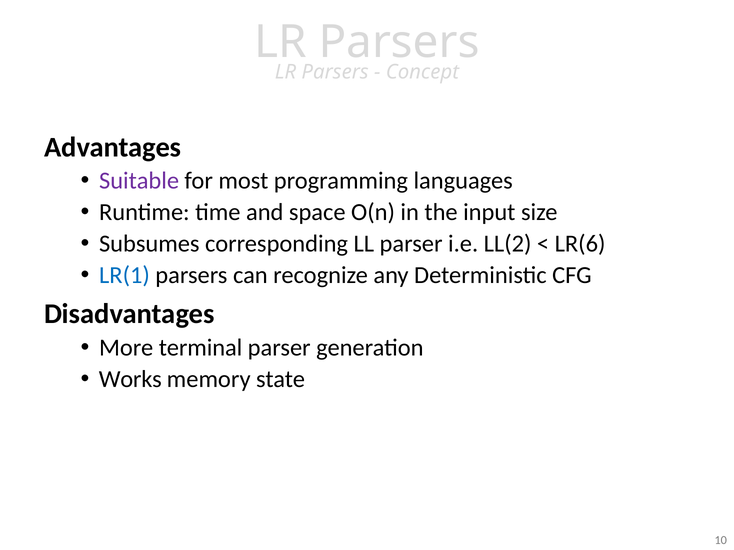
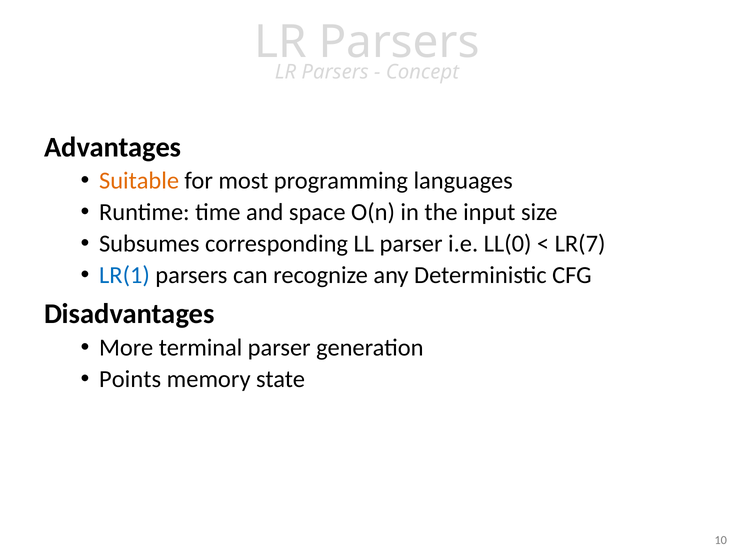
Suitable colour: purple -> orange
LL(2: LL(2 -> LL(0
LR(6: LR(6 -> LR(7
Works: Works -> Points
